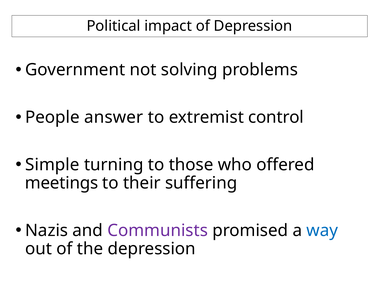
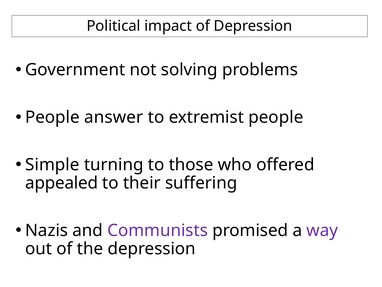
extremist control: control -> people
meetings: meetings -> appealed
way colour: blue -> purple
